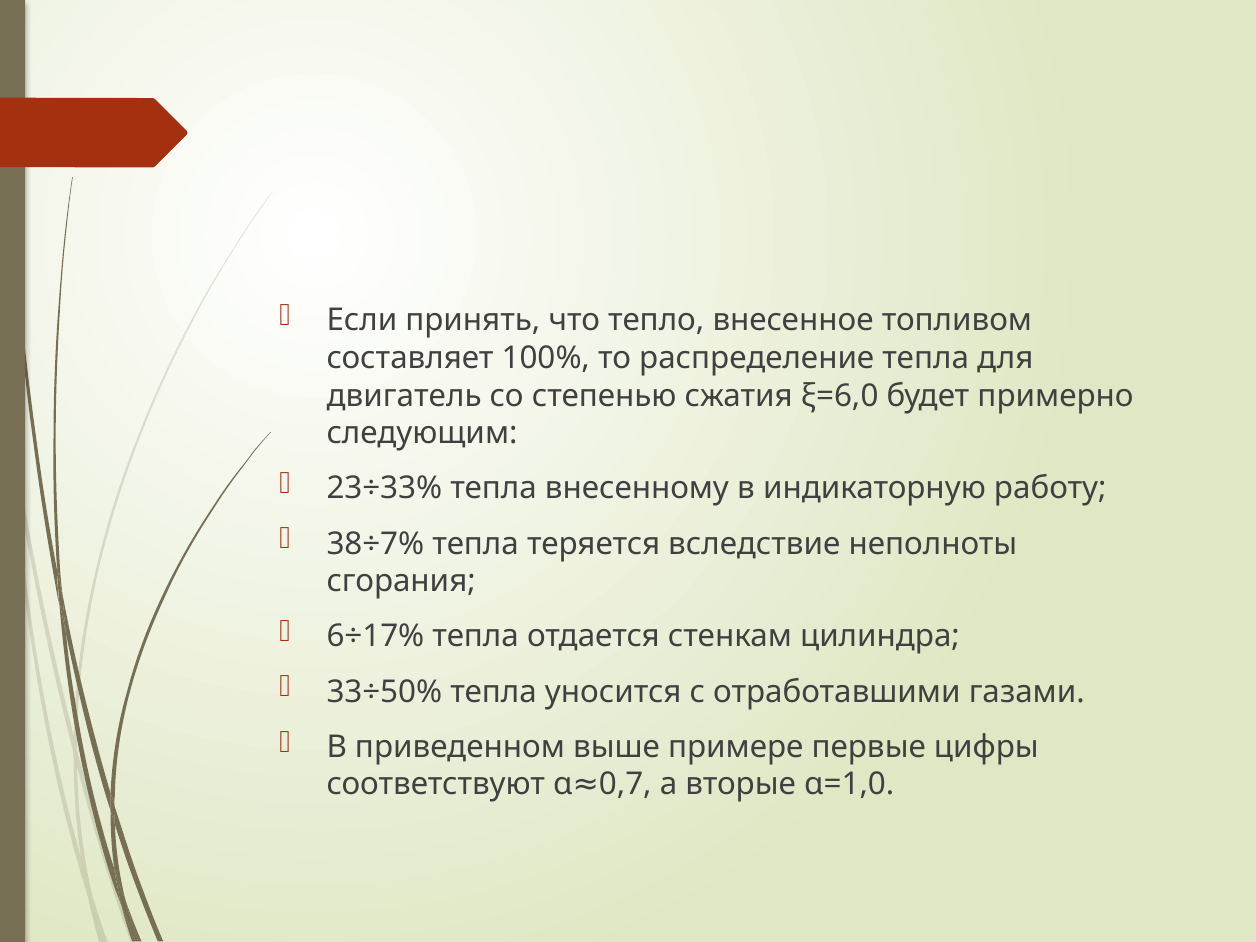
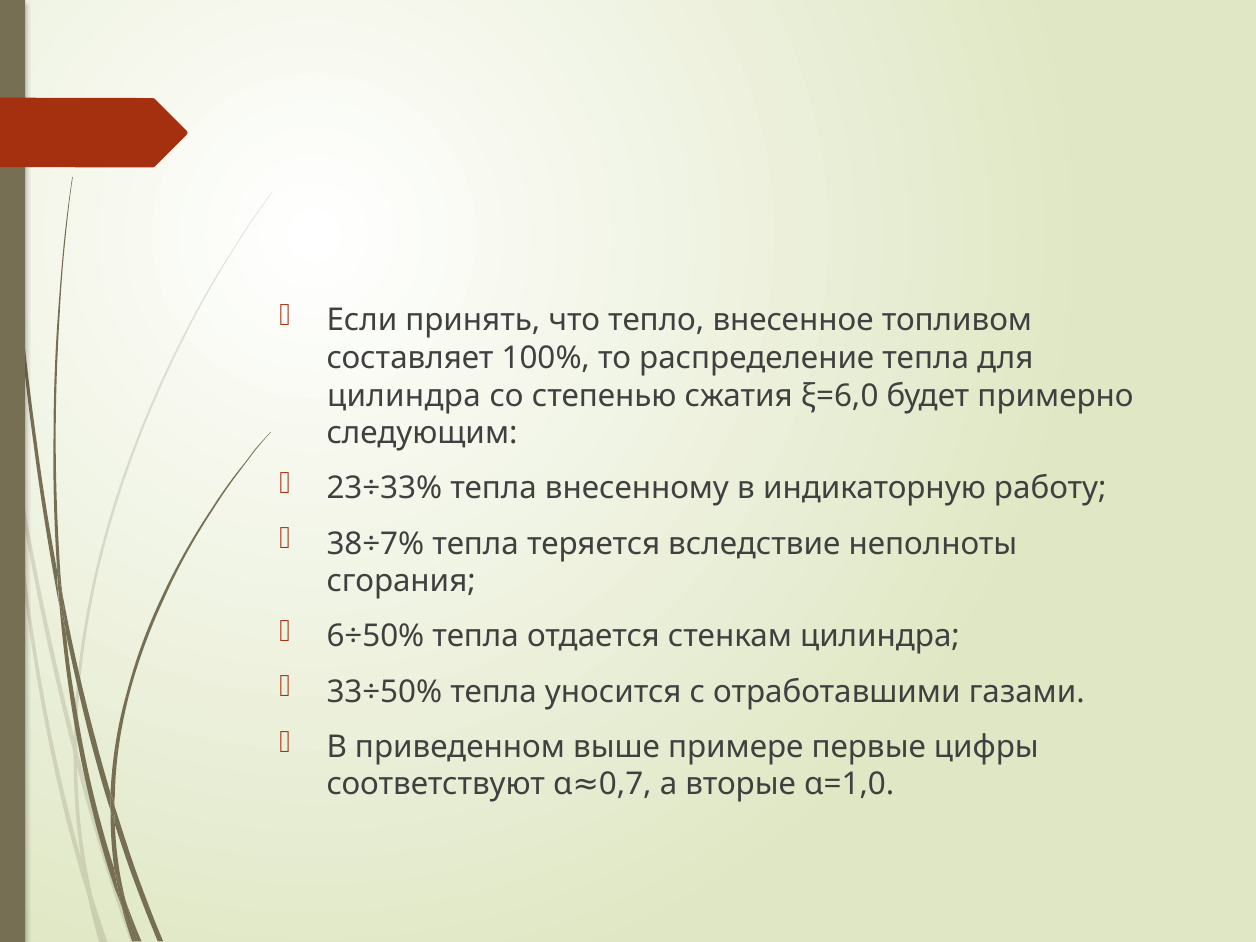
двигатель at (404, 396): двигатель -> цилиндра
6÷17%: 6÷17% -> 6÷50%
